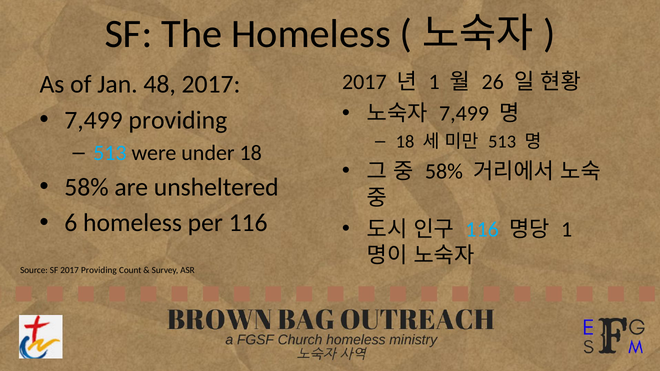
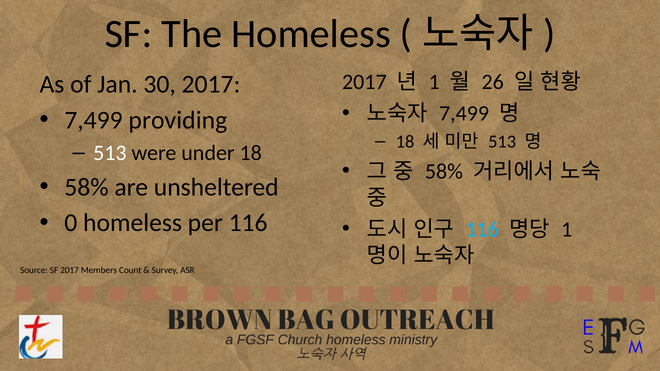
48: 48 -> 30
513 at (110, 153) colour: light blue -> white
6: 6 -> 0
2017 Providing: Providing -> Members
